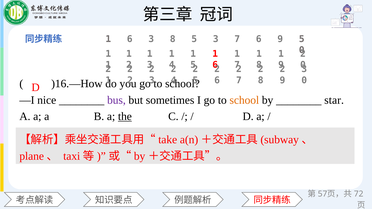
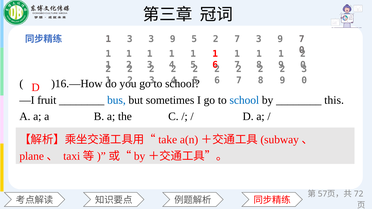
6 at (130, 39): 6 -> 3
8 at (173, 39): 8 -> 9
3 at (216, 39): 3 -> 2
7 6: 6 -> 3
9 5: 5 -> 7
nice: nice -> fruit
bus colour: purple -> blue
school at (244, 100) colour: orange -> blue
star: star -> this
the underline: present -> none
